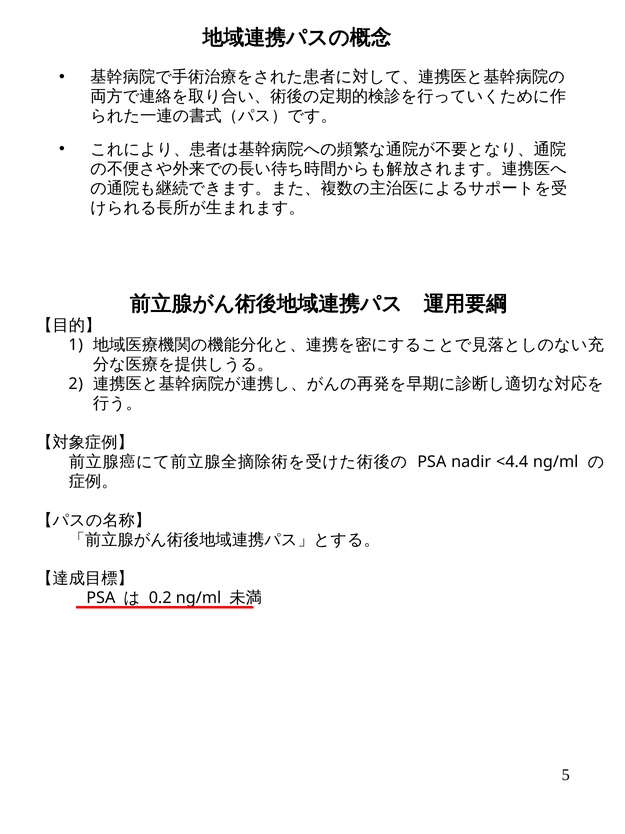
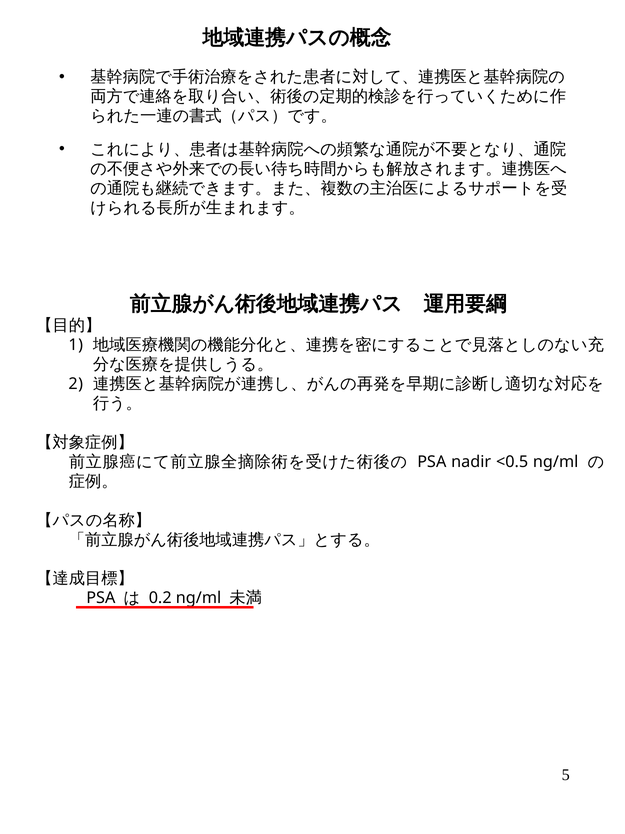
<4.4: <4.4 -> <0.5
